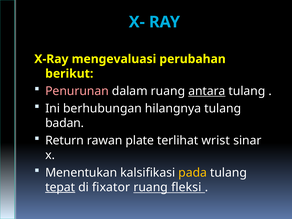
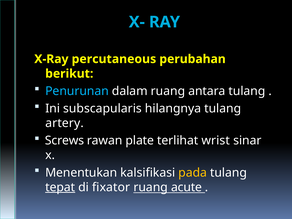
mengevaluasi: mengevaluasi -> percutaneous
Penurunan colour: pink -> light blue
antara underline: present -> none
berhubungan: berhubungan -> subscapularis
badan: badan -> artery
Return: Return -> Screws
fleksi: fleksi -> acute
